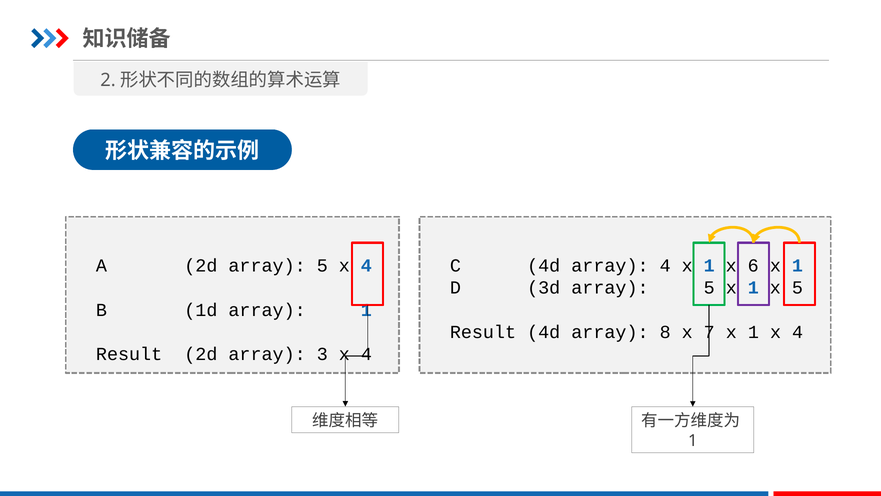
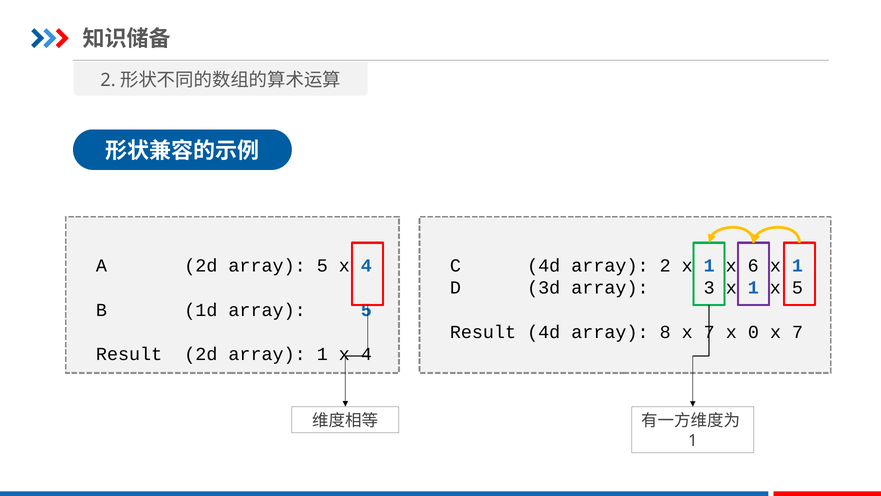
array 4: 4 -> 2
3d array 5: 5 -> 3
1d array 1: 1 -> 5
7 x 1: 1 -> 0
4 at (798, 332): 4 -> 7
array 3: 3 -> 1
